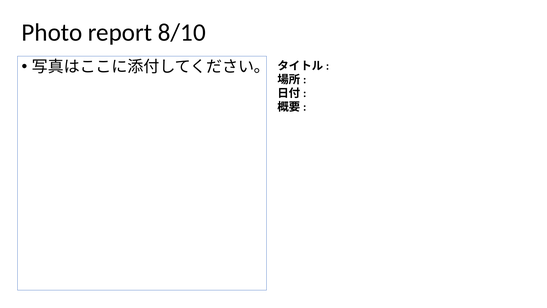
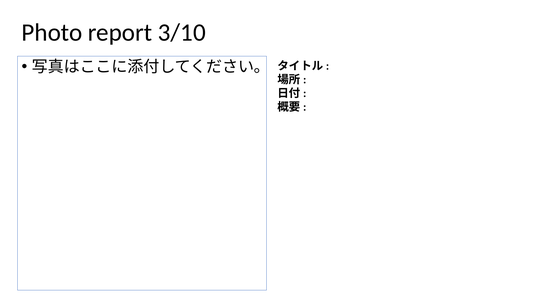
8/10: 8/10 -> 3/10
